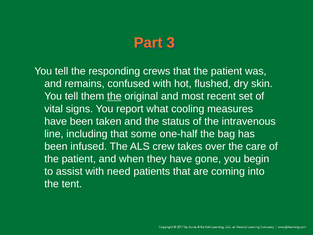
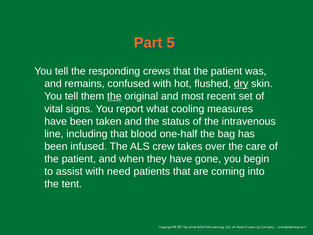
3: 3 -> 5
dry underline: none -> present
some: some -> blood
